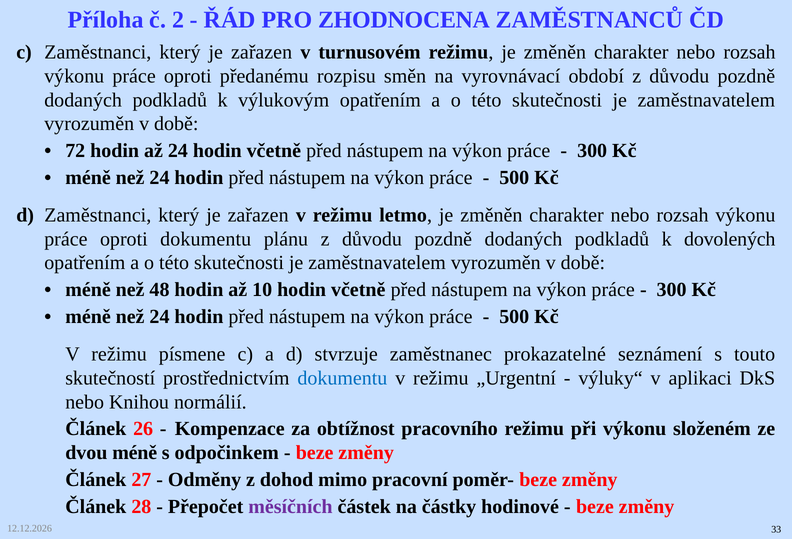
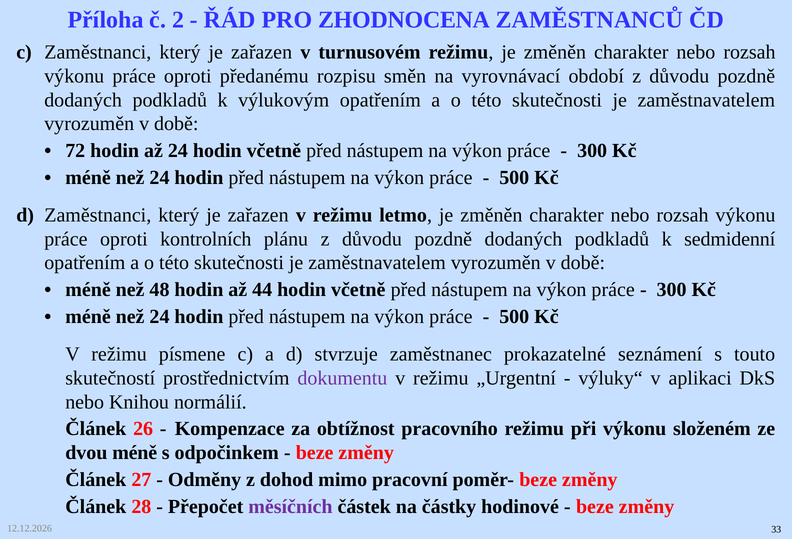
oproti dokumentu: dokumentu -> kontrolních
dovolených: dovolených -> sedmidenní
10: 10 -> 44
dokumentu at (342, 378) colour: blue -> purple
